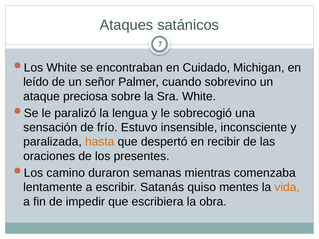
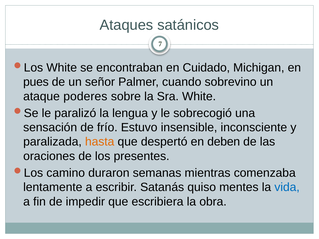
leído: leído -> pues
preciosa: preciosa -> poderes
recibir: recibir -> deben
vida colour: orange -> blue
